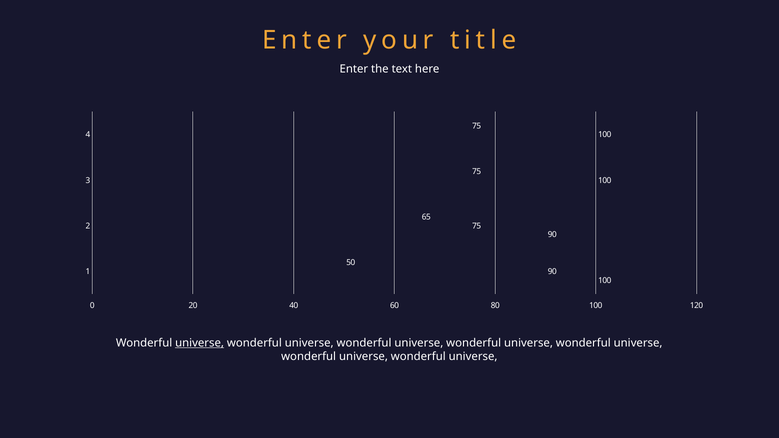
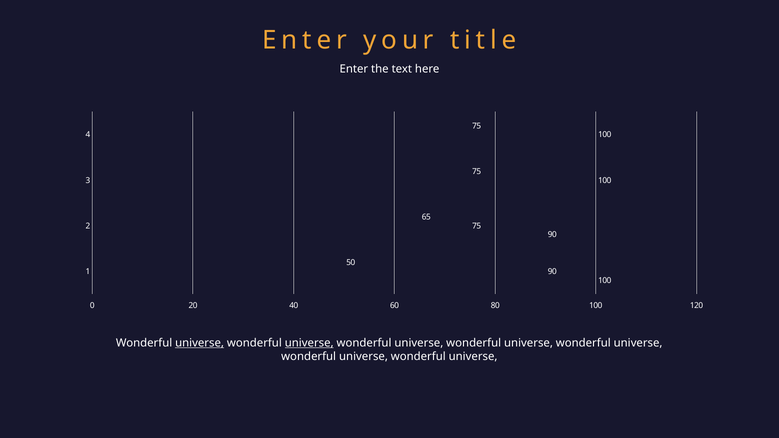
universe at (309, 343) underline: none -> present
